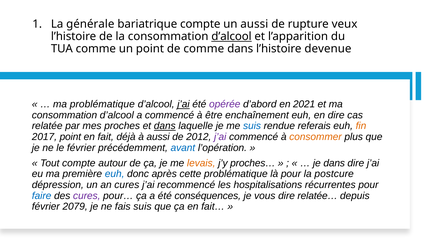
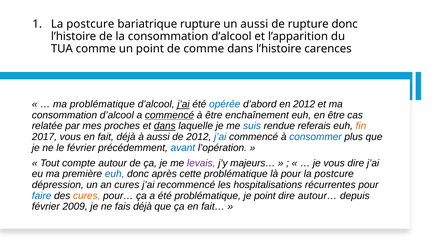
générale at (90, 24): générale -> postcure
bariatrique compte: compte -> rupture
rupture veux: veux -> donc
d’alcool at (231, 37) underline: present -> none
devenue: devenue -> carences
opérée colour: purple -> blue
en 2021: 2021 -> 2012
commencé at (170, 115) underline: none -> present
en dire: dire -> être
2017 point: point -> vous
j’ai at (220, 137) colour: purple -> blue
consommer colour: orange -> blue
levais colour: orange -> purple
proches…: proches… -> majeurs…
je dans: dans -> vous
cures at (87, 196) colour: purple -> orange
été conséquences: conséquences -> problématique
je vous: vous -> point
relatée…: relatée… -> autour…
2079: 2079 -> 2009
fais suis: suis -> déjà
